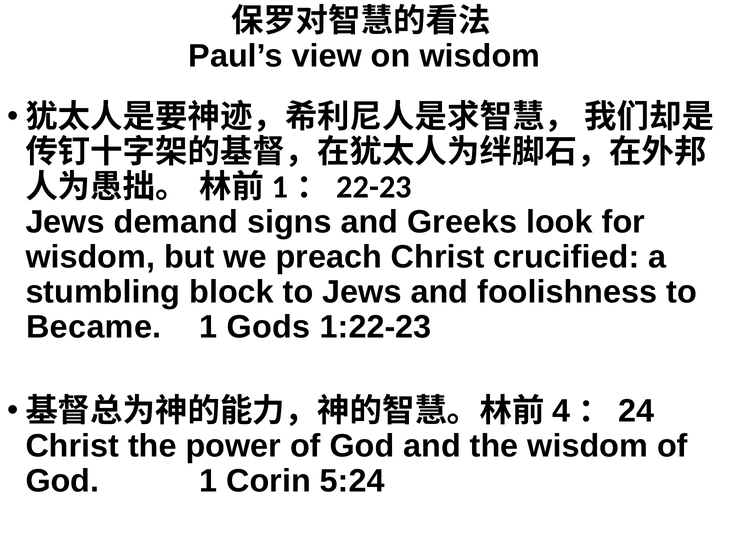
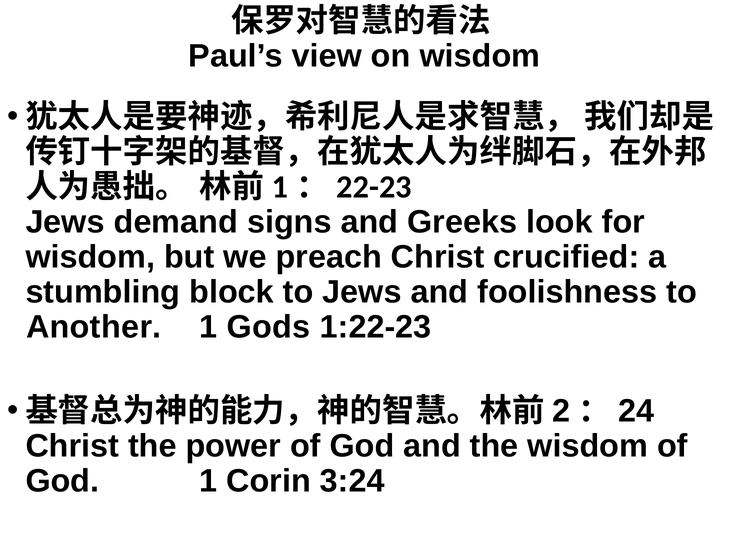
Became: Became -> Another
4: 4 -> 2
5:24: 5:24 -> 3:24
